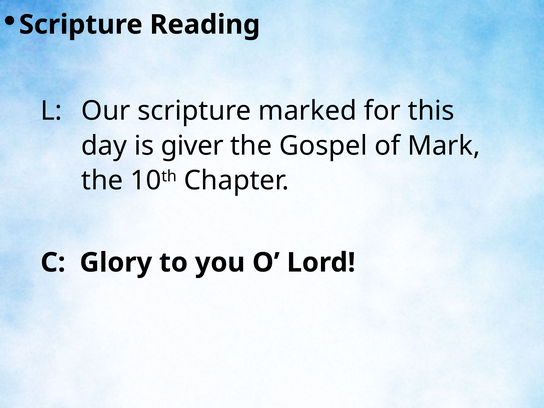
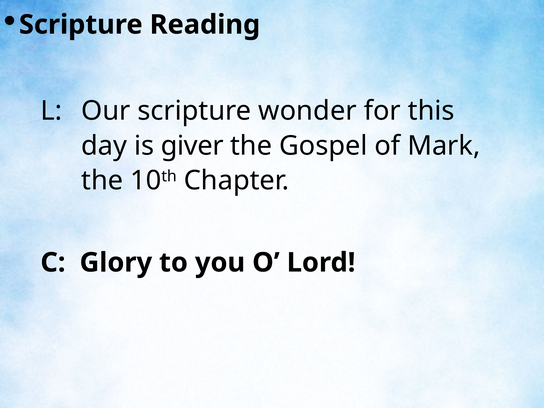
marked: marked -> wonder
